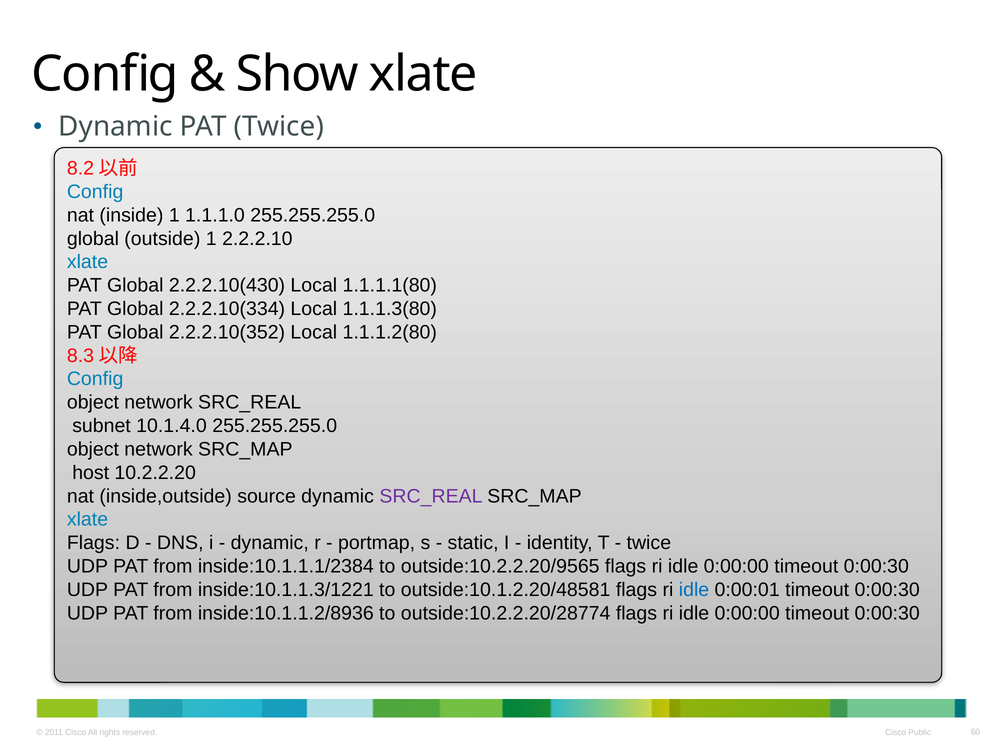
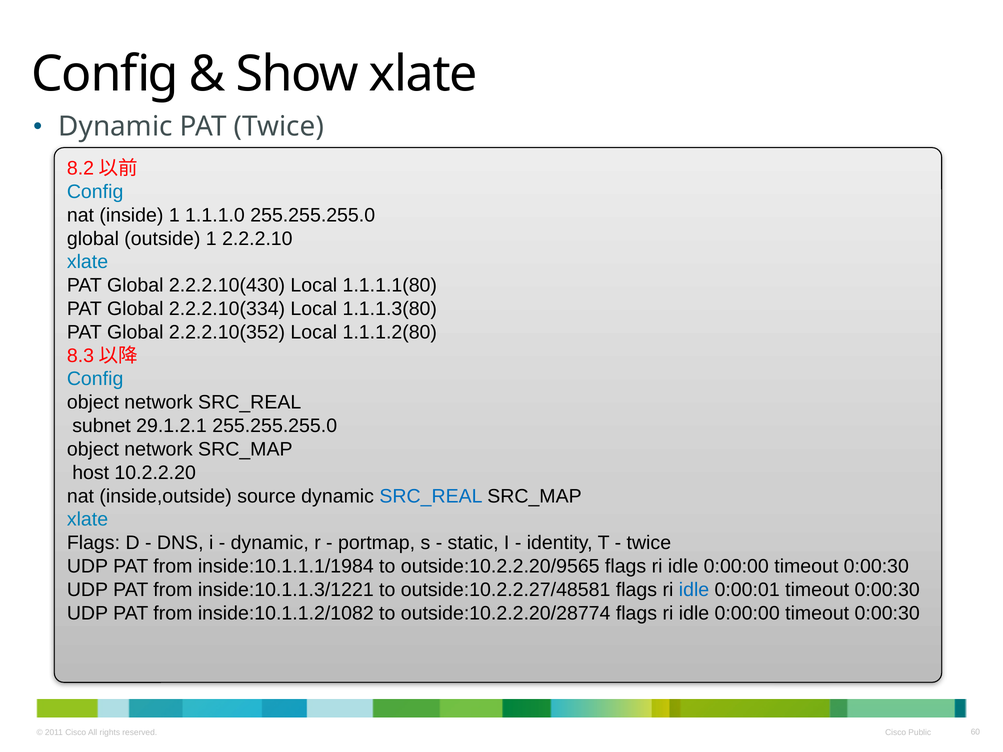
10.1.4.0: 10.1.4.0 -> 29.1.2.1
SRC_REAL at (431, 496) colour: purple -> blue
inside:10.1.1.1/2384: inside:10.1.1.1/2384 -> inside:10.1.1.1/1984
outside:10.1.2.20/48581: outside:10.1.2.20/48581 -> outside:10.2.2.27/48581
inside:10.1.1.2/8936: inside:10.1.1.2/8936 -> inside:10.1.1.2/1082
